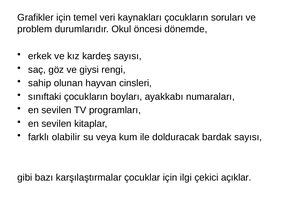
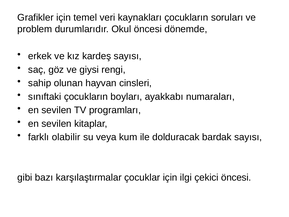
çekici açıklar: açıklar -> öncesi
